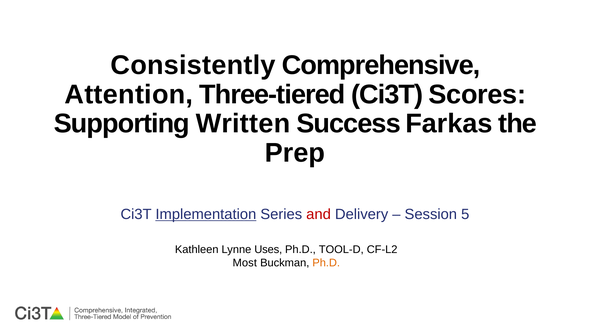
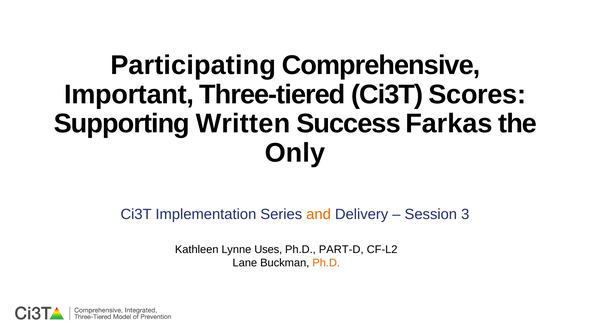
Consistently: Consistently -> Participating
Attention: Attention -> Important
Prep: Prep -> Only
Implementation underline: present -> none
and colour: red -> orange
5: 5 -> 3
TOOL-D: TOOL-D -> PART-D
Most: Most -> Lane
